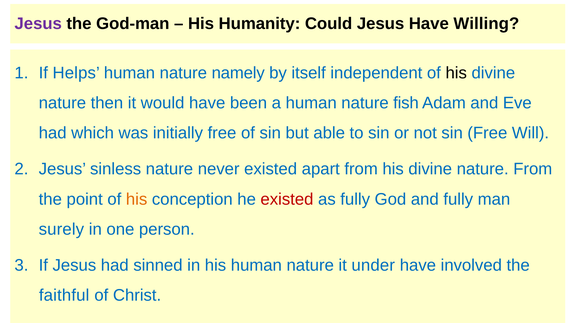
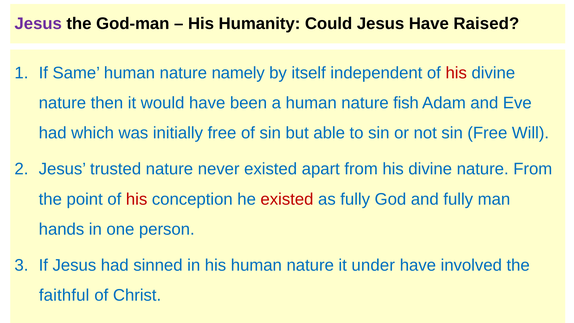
Willing: Willing -> Raised
Helps: Helps -> Same
his at (456, 73) colour: black -> red
sinless: sinless -> trusted
his at (137, 199) colour: orange -> red
surely: surely -> hands
